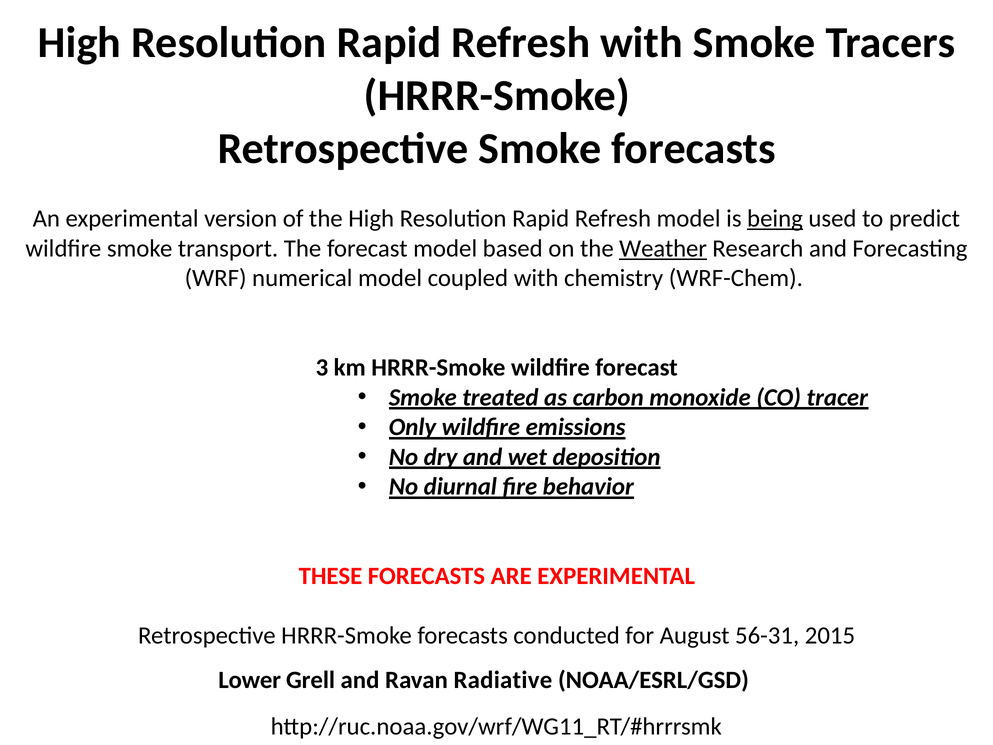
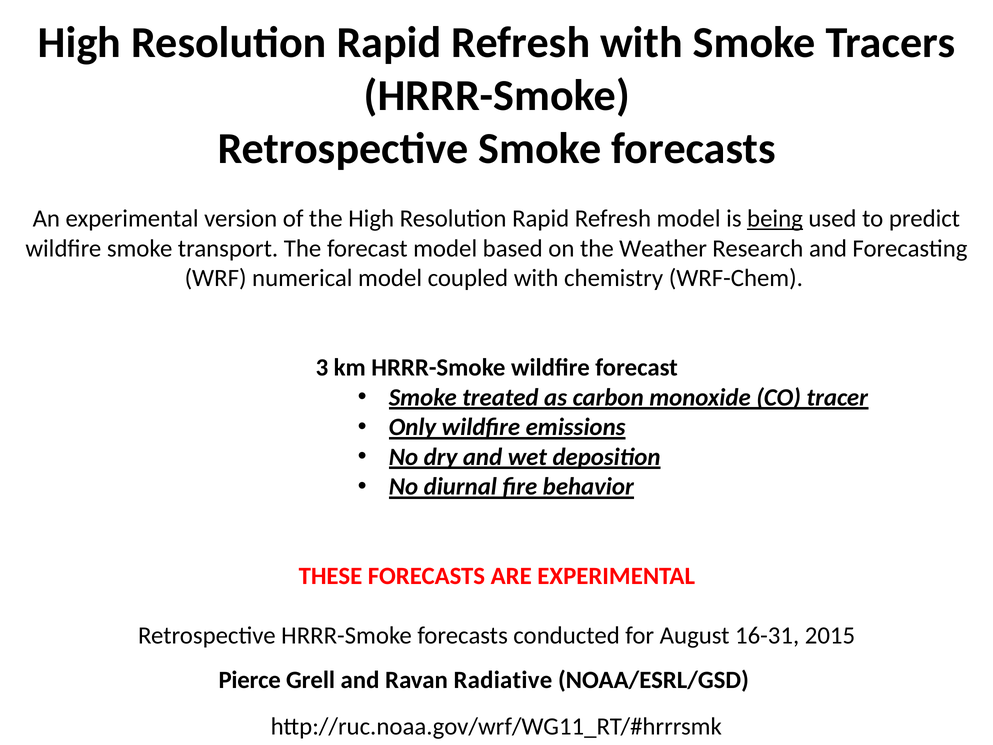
Weather underline: present -> none
56-31: 56-31 -> 16-31
Lower: Lower -> Pierce
